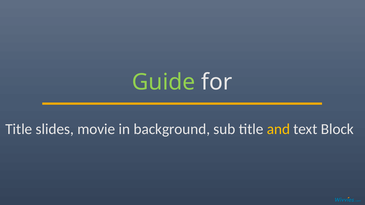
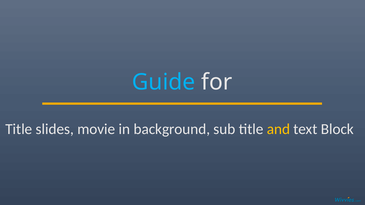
Guide colour: light green -> light blue
